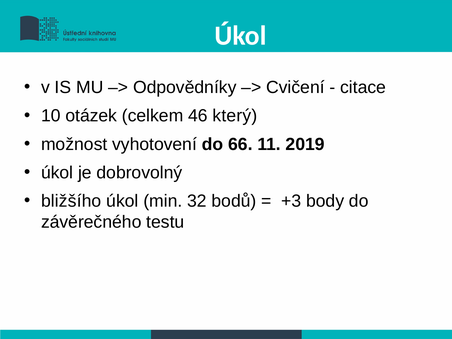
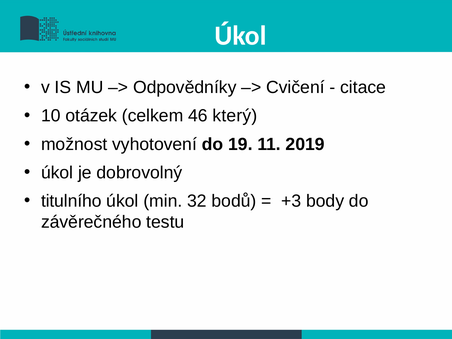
66: 66 -> 19
bližšího: bližšího -> titulního
